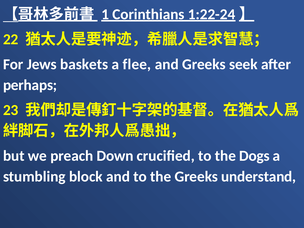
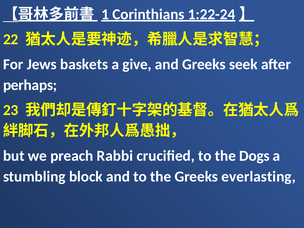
flee: flee -> give
Down: Down -> Rabbi
understand: understand -> everlasting
